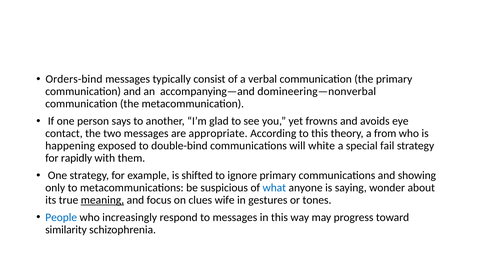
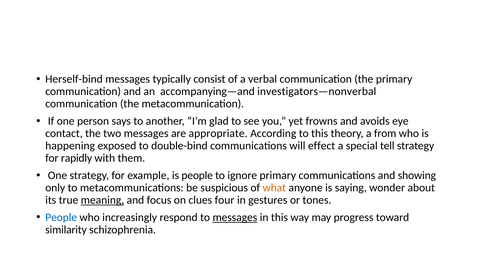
Orders-bind: Orders-bind -> Herself-bind
domineering—nonverbal: domineering—nonverbal -> investigators—nonverbal
white: white -> effect
fail: fail -> tell
is shifted: shifted -> people
what colour: blue -> orange
wife: wife -> four
messages at (235, 218) underline: none -> present
